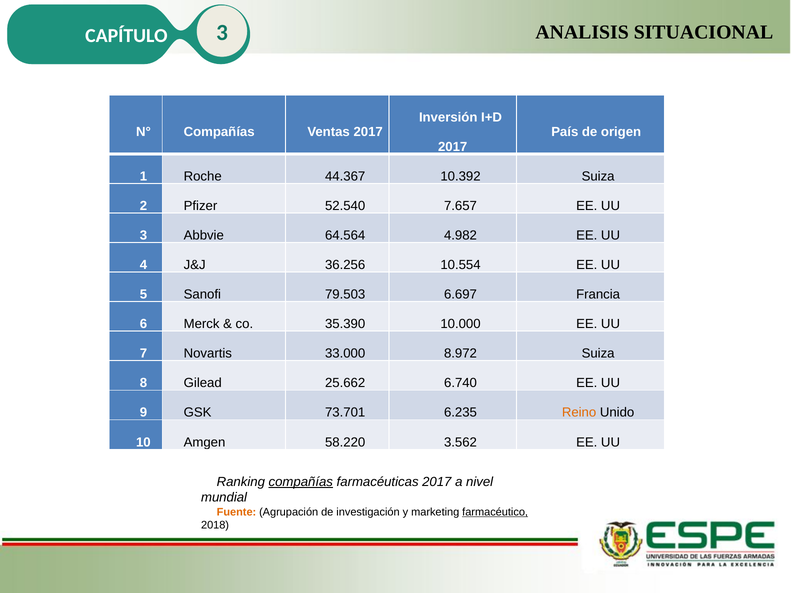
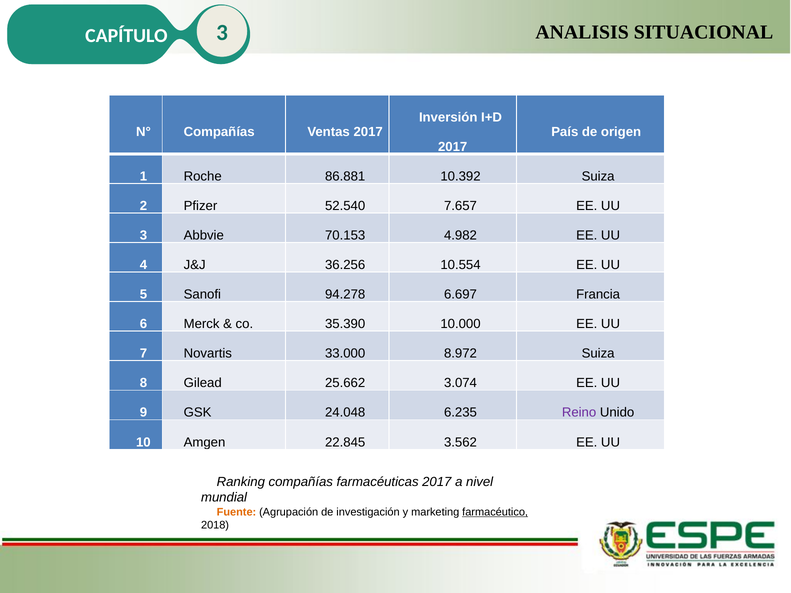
44.367: 44.367 -> 86.881
64.564: 64.564 -> 70.153
79.503: 79.503 -> 94.278
6.740: 6.740 -> 3.074
73.701: 73.701 -> 24.048
Reino colour: orange -> purple
58.220: 58.220 -> 22.845
compañías at (301, 482) underline: present -> none
